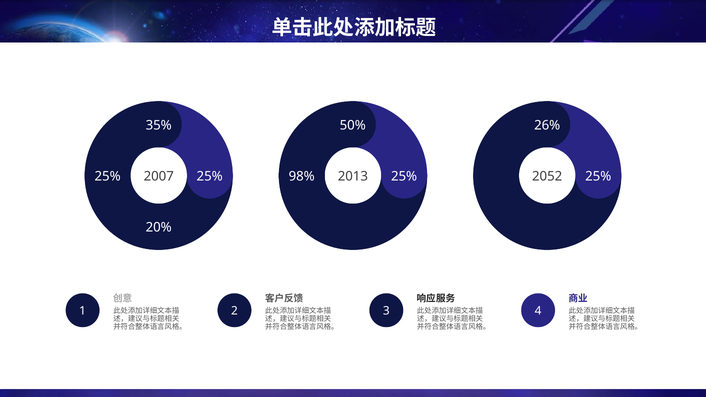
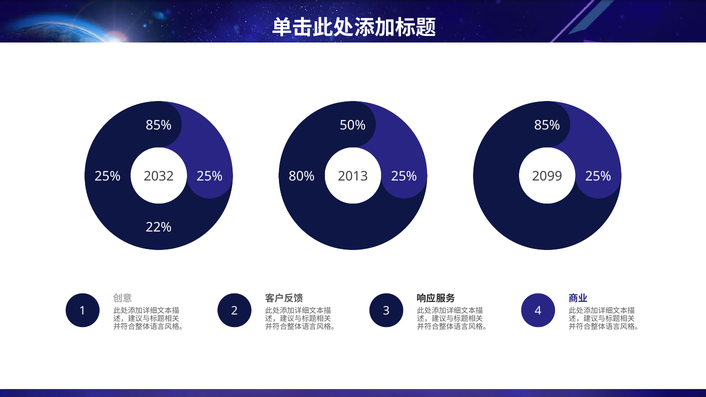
35% at (159, 125): 35% -> 85%
26% at (547, 125): 26% -> 85%
2007: 2007 -> 2032
98%: 98% -> 80%
2052: 2052 -> 2099
20%: 20% -> 22%
